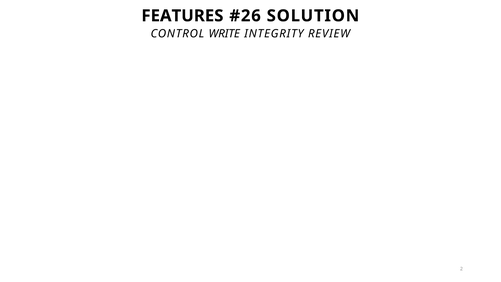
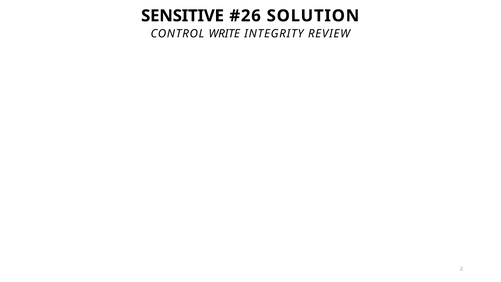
FEATURES: FEATURES -> SENSITIVE
